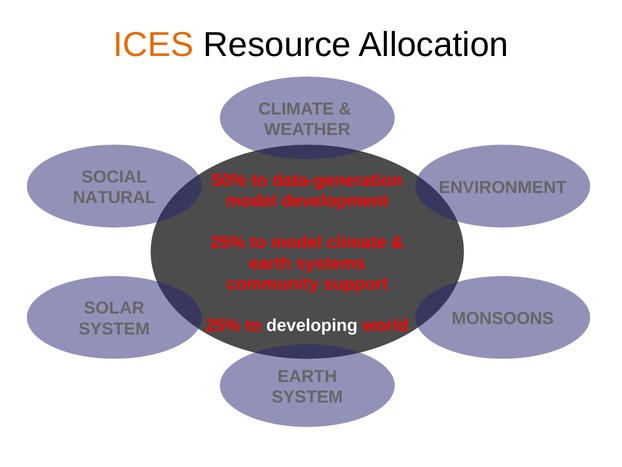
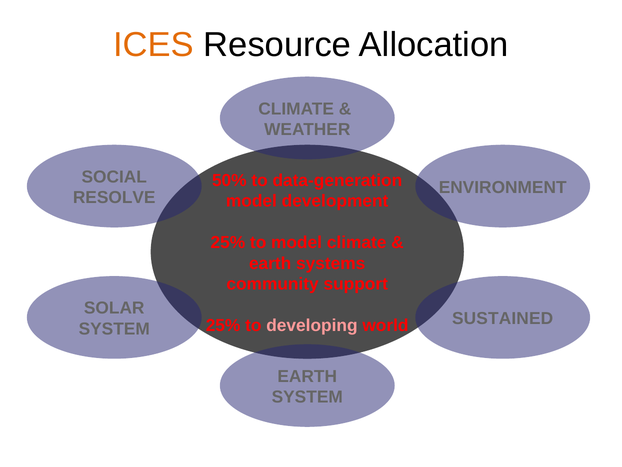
NATURAL: NATURAL -> RESOLVE
MONSOONS: MONSOONS -> SUSTAINED
developing colour: white -> pink
